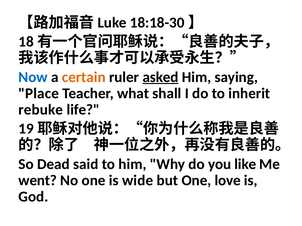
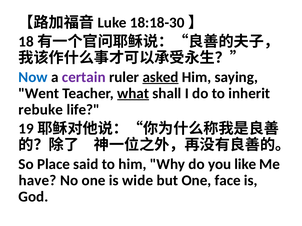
certain colour: orange -> purple
Place: Place -> Went
what underline: none -> present
Dead: Dead -> Place
went: went -> have
love: love -> face
